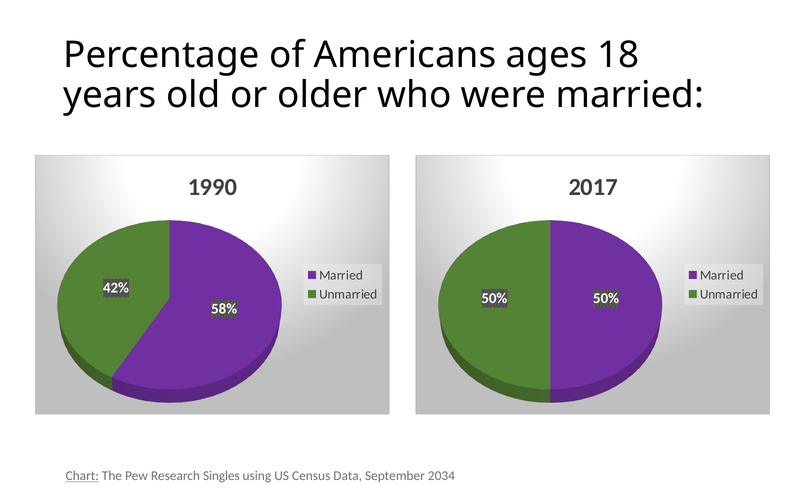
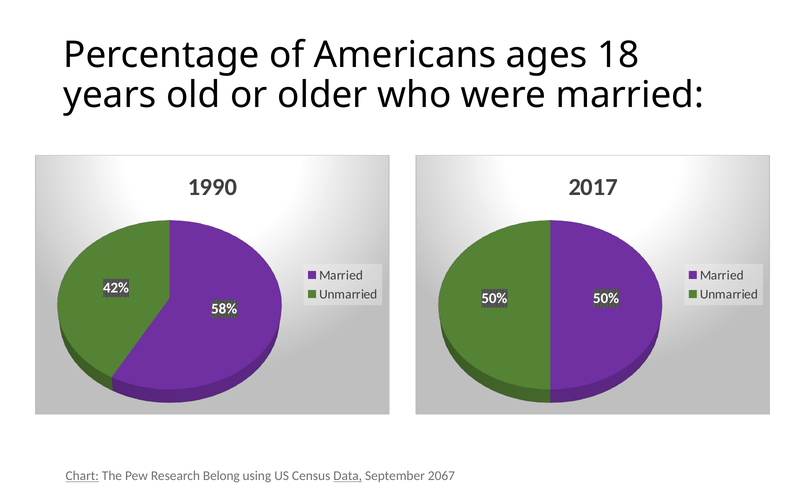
Singles: Singles -> Belong
Data underline: none -> present
2034: 2034 -> 2067
